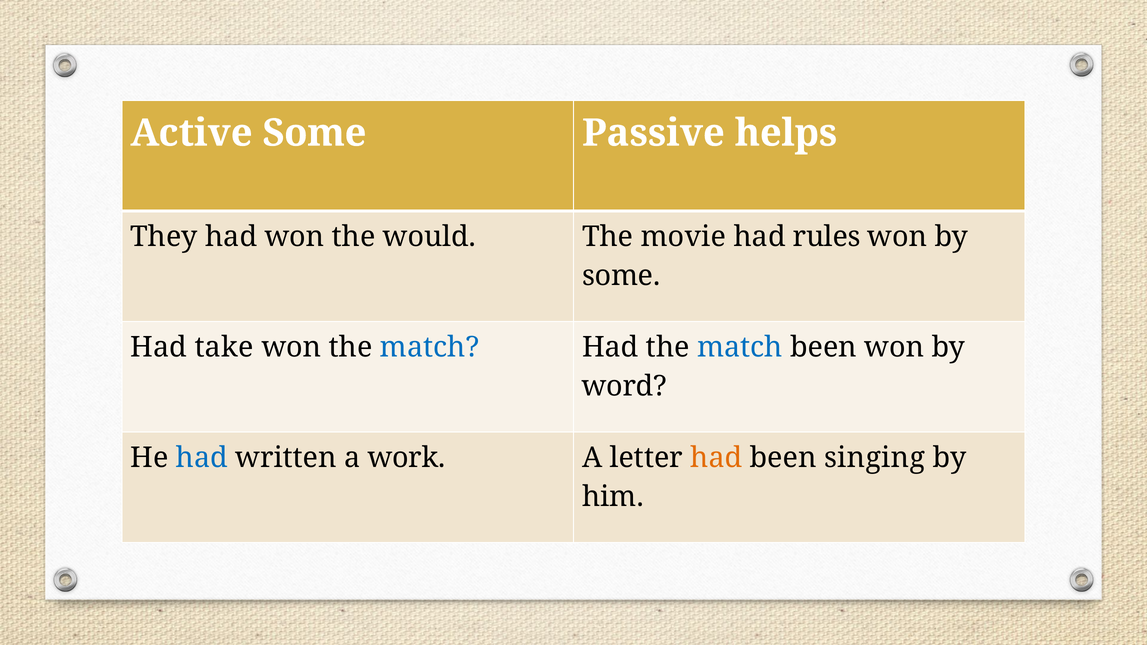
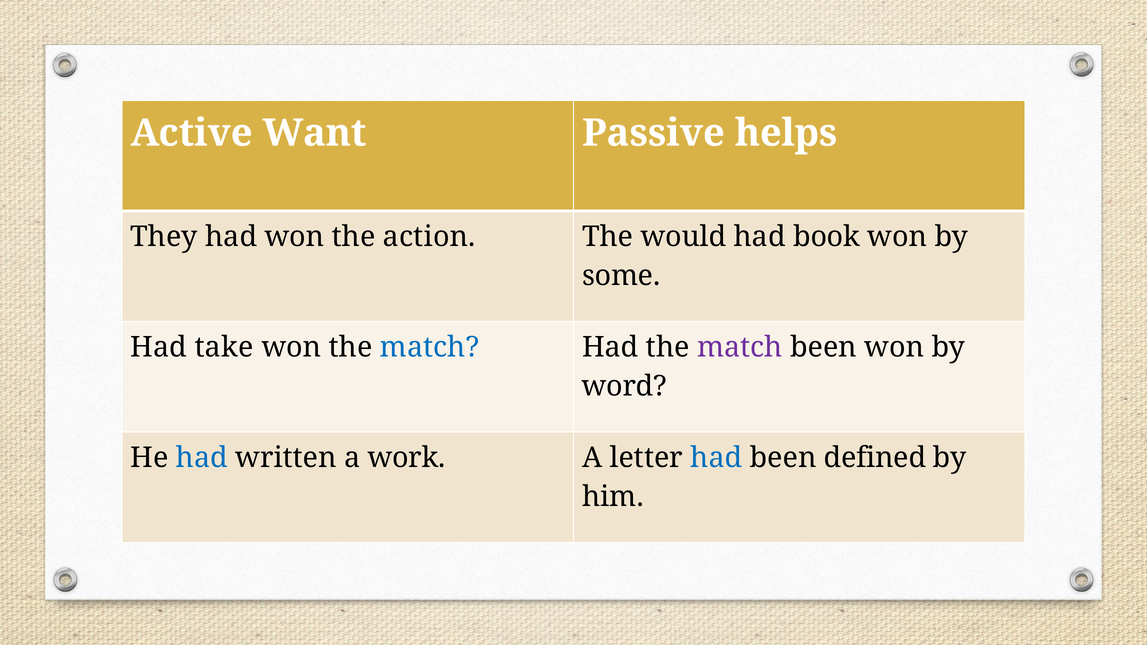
Active Some: Some -> Want
would: would -> action
movie: movie -> would
rules: rules -> book
match at (740, 347) colour: blue -> purple
had at (716, 458) colour: orange -> blue
singing: singing -> defined
